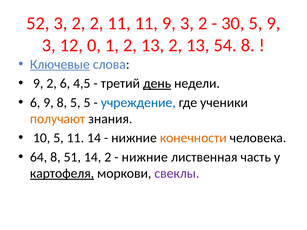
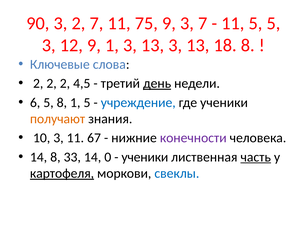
52: 52 -> 90
2 2: 2 -> 7
11 11: 11 -> 75
9 3 2: 2 -> 7
30 at (233, 23): 30 -> 11
5 9: 9 -> 5
12 0: 0 -> 9
1 2: 2 -> 3
13 2: 2 -> 3
54: 54 -> 18
Ключевые underline: present -> none
9 at (38, 84): 9 -> 2
6 at (65, 84): 6 -> 2
6 9: 9 -> 5
8 5: 5 -> 1
10 5: 5 -> 3
11 14: 14 -> 67
конечности colour: orange -> purple
64 at (39, 157): 64 -> 14
51: 51 -> 33
14 2: 2 -> 0
нижние at (145, 157): нижние -> ученики
часть underline: none -> present
свеклы colour: purple -> blue
